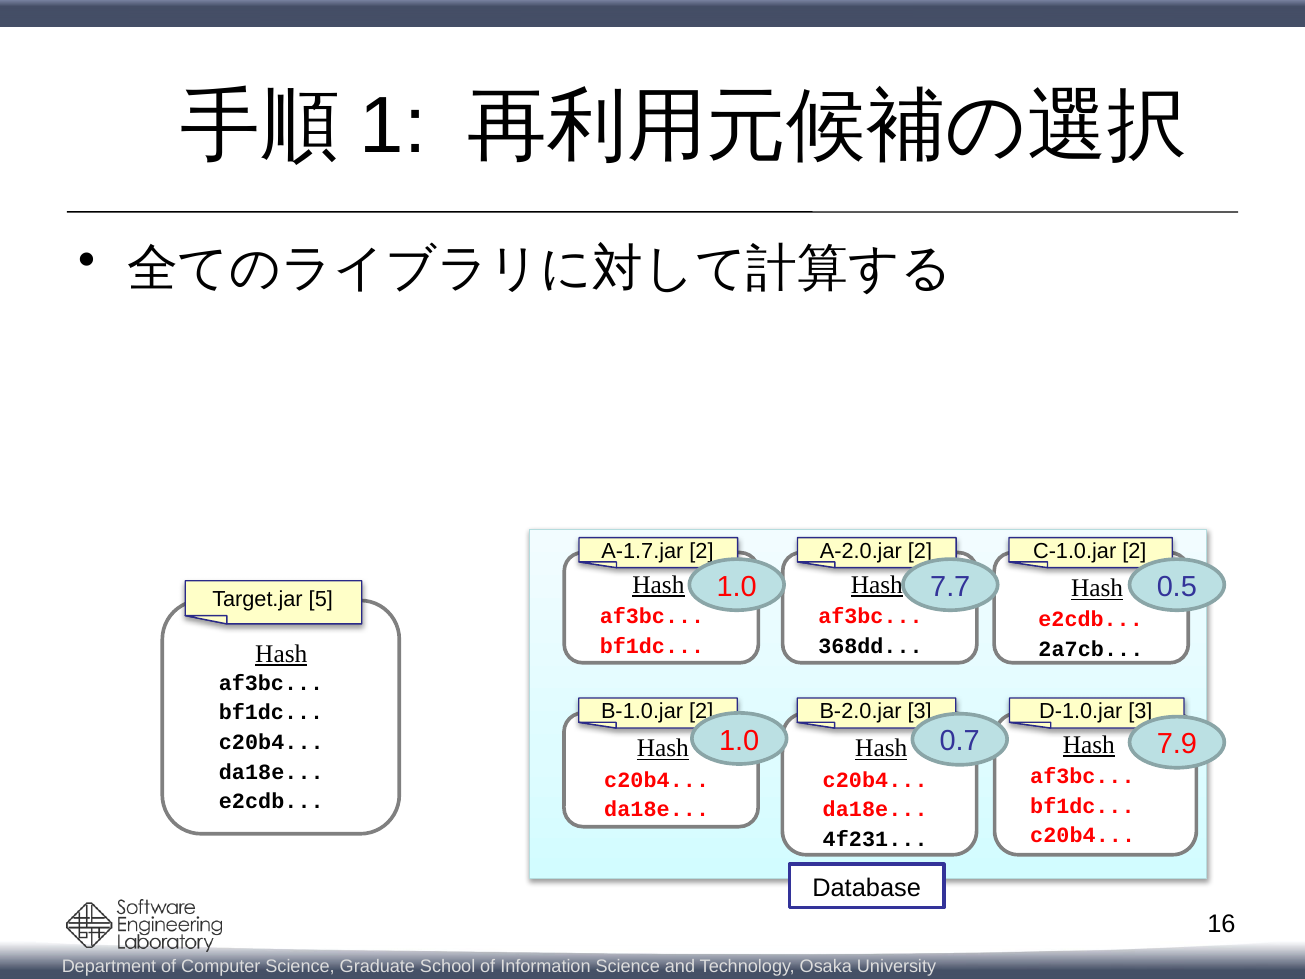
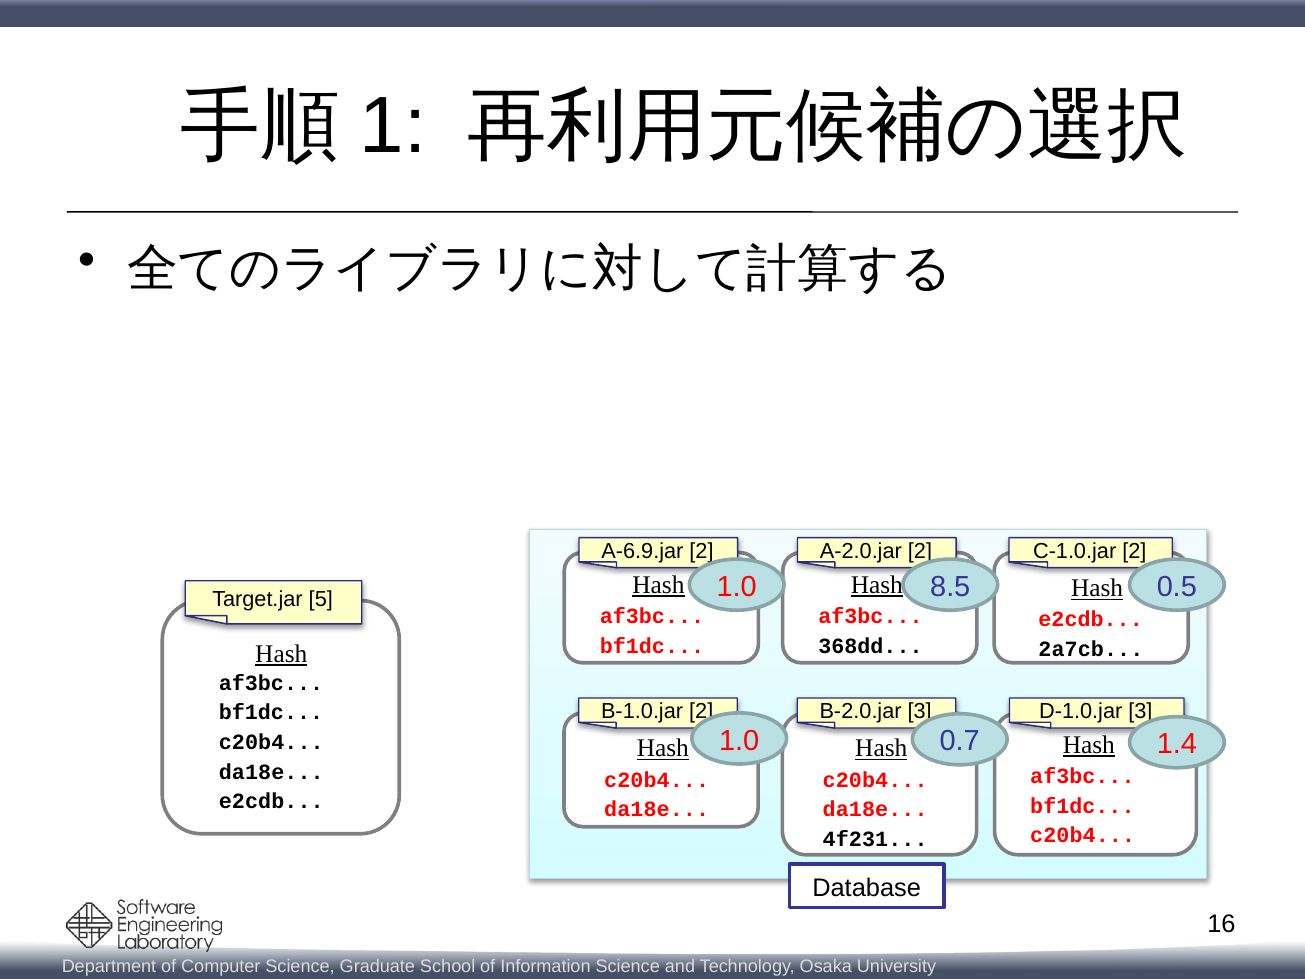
A-1.7.jar: A-1.7.jar -> A-6.9.jar
7.7: 7.7 -> 8.5
7.9: 7.9 -> 1.4
